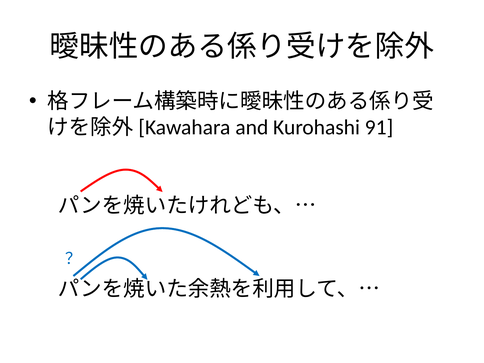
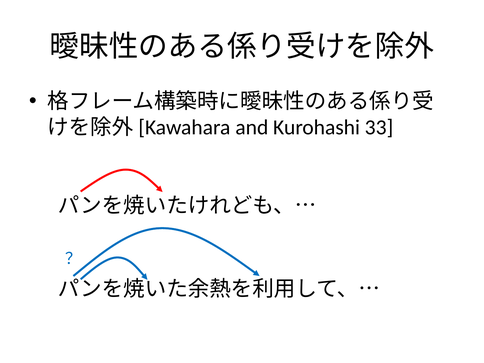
91: 91 -> 33
